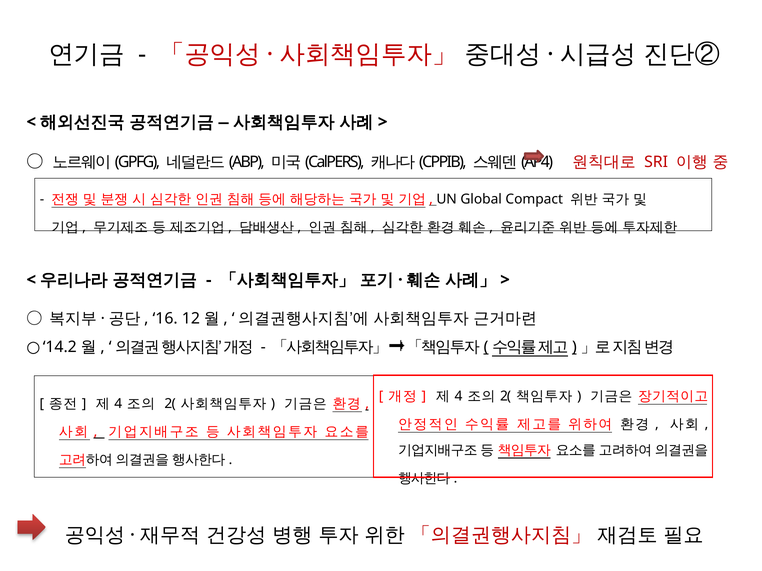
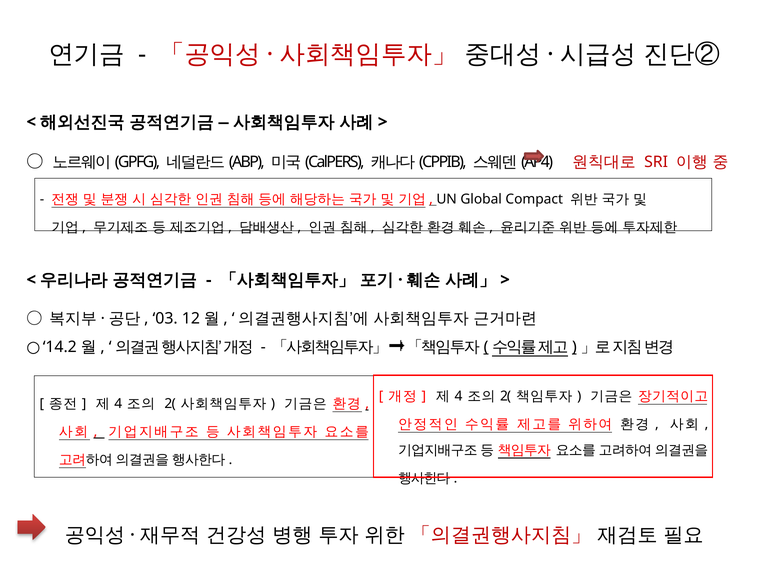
16: 16 -> 03
